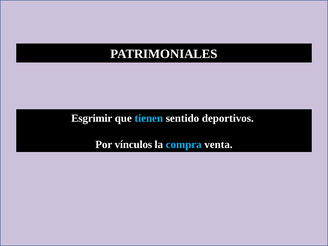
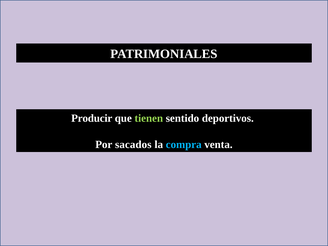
Esgrimir: Esgrimir -> Producir
tienen colour: light blue -> light green
vínculos: vínculos -> sacados
